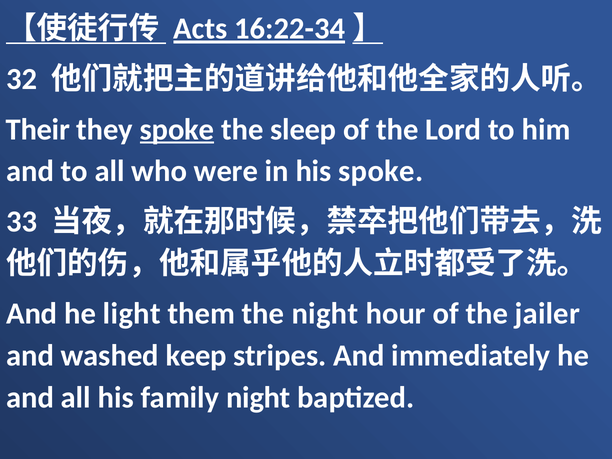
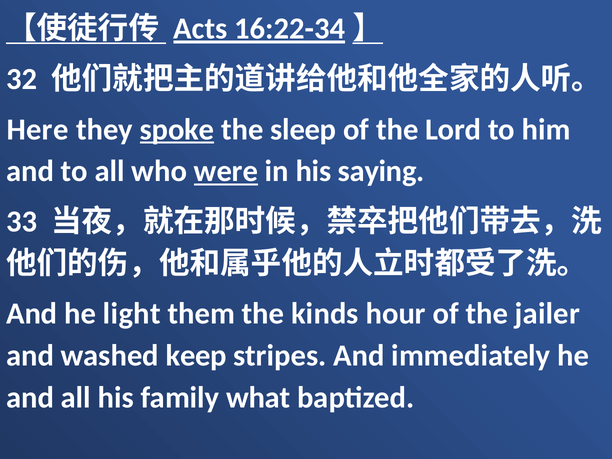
Their: Their -> Here
were underline: none -> present
his spoke: spoke -> saying
the night: night -> kinds
family night: night -> what
